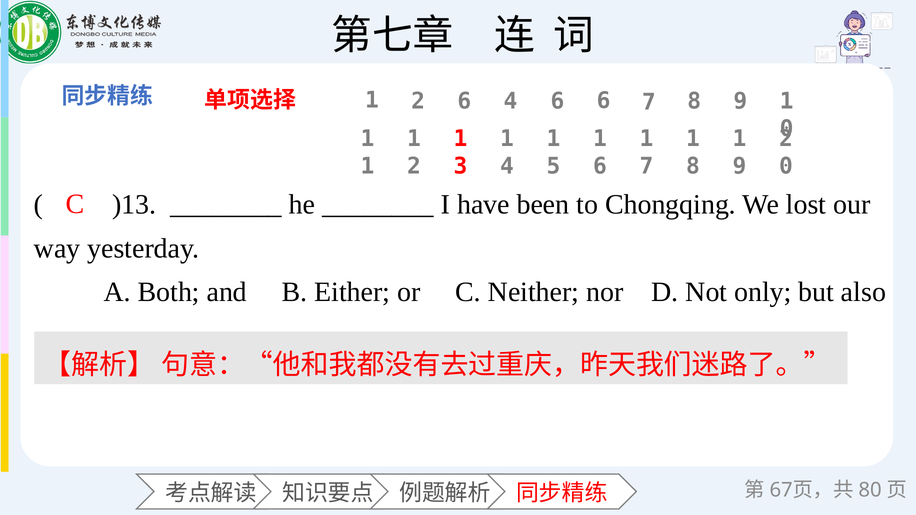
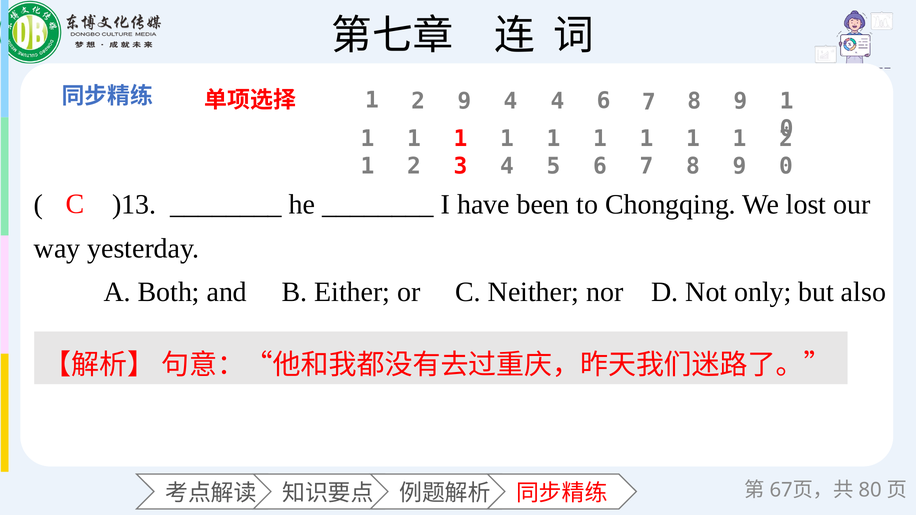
2 6: 6 -> 9
4 6: 6 -> 4
